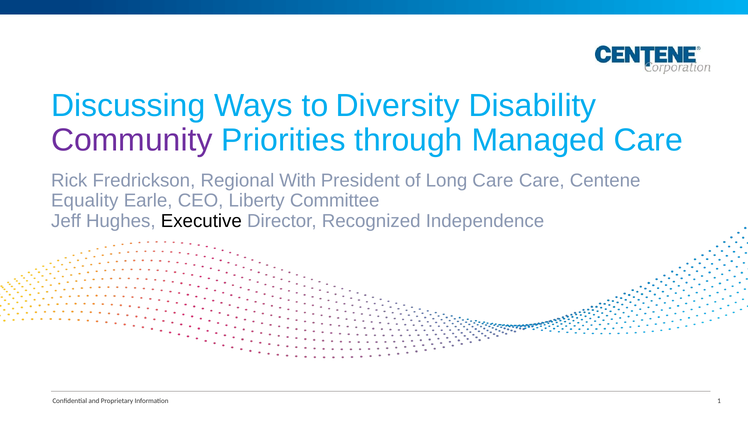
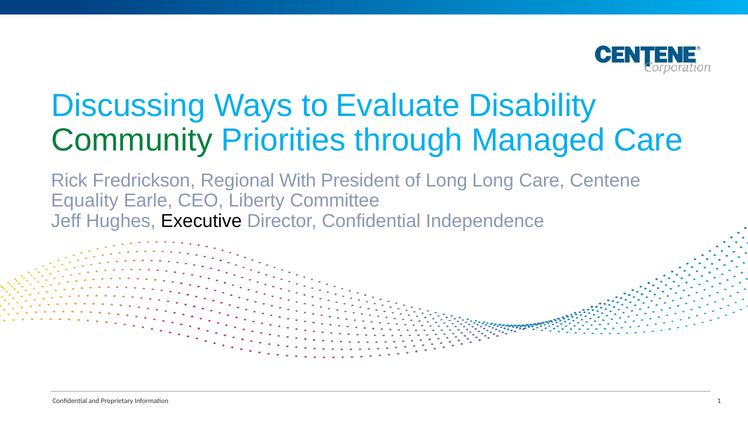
Diversity: Diversity -> Evaluate
Community colour: purple -> green
Long Care: Care -> Long
Director Recognized: Recognized -> Confidential
